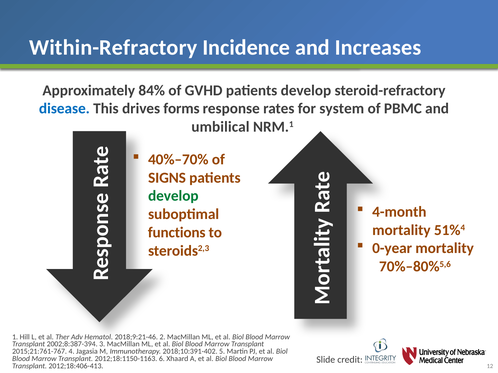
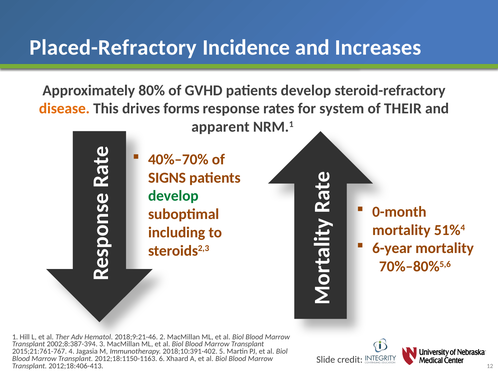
Within-Refractory: Within-Refractory -> Placed-Refractory
84%: 84% -> 80%
disease colour: blue -> orange
PBMC: PBMC -> THEIR
umbilical: umbilical -> apparent
4-month: 4-month -> 0-month
functions: functions -> including
0-year: 0-year -> 6-year
